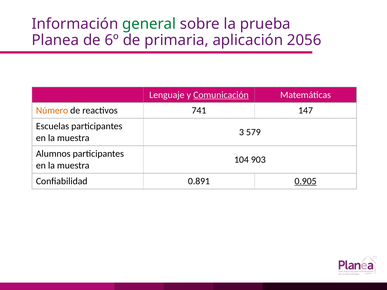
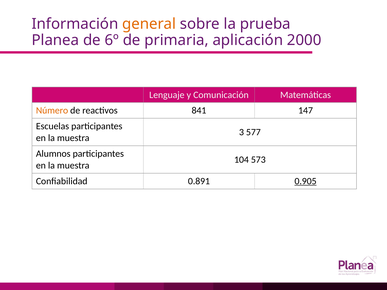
general colour: green -> orange
2056: 2056 -> 2000
Comunicación underline: present -> none
741: 741 -> 841
579: 579 -> 577
903: 903 -> 573
